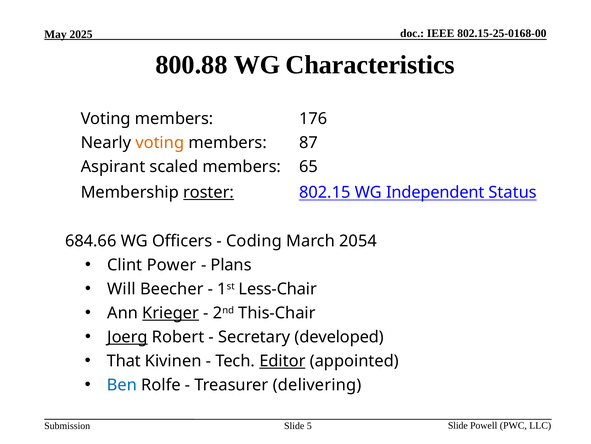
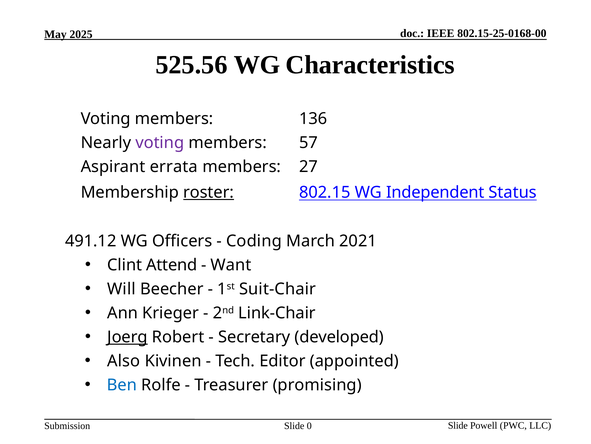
800.88: 800.88 -> 525.56
176: 176 -> 136
voting at (160, 142) colour: orange -> purple
87: 87 -> 57
scaled: scaled -> errata
65: 65 -> 27
684.66: 684.66 -> 491.12
2054: 2054 -> 2021
Power: Power -> Attend
Plans: Plans -> Want
Less-Chair: Less-Chair -> Suit-Chair
Krieger underline: present -> none
This-Chair: This-Chair -> Link-Chair
That: That -> Also
Editor underline: present -> none
delivering: delivering -> promising
5: 5 -> 0
